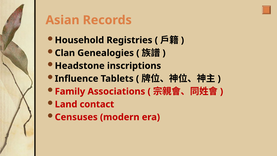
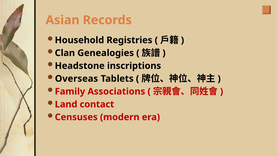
Influence: Influence -> Overseas
